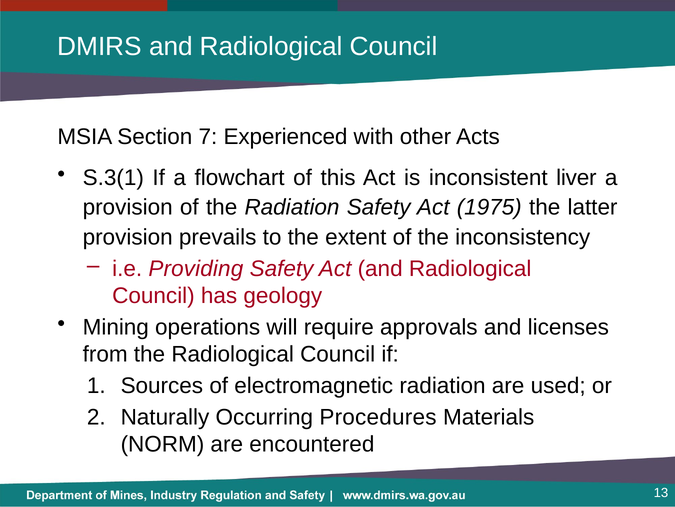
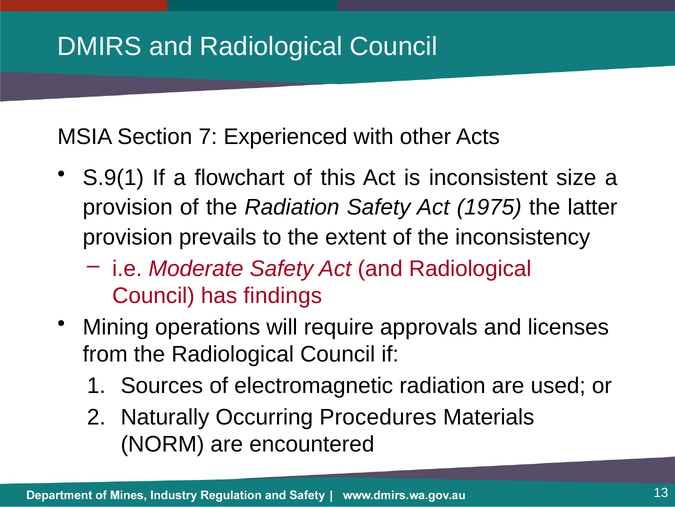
S.3(1: S.3(1 -> S.9(1
liver: liver -> size
Providing: Providing -> Moderate
geology: geology -> findings
